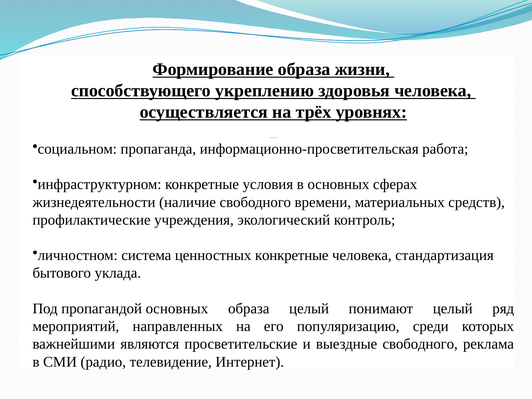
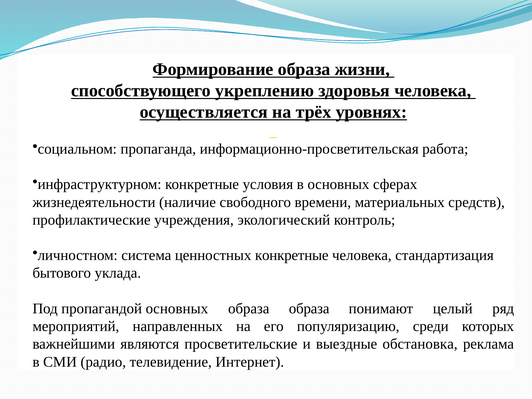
образа целый: целый -> образа
выездные свободного: свободного -> обстановка
